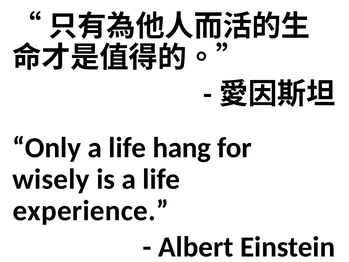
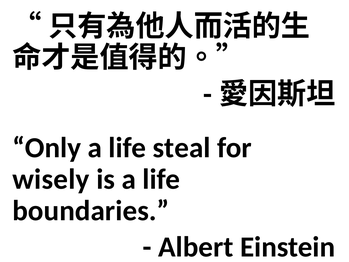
hang: hang -> steal
experience: experience -> boundaries
